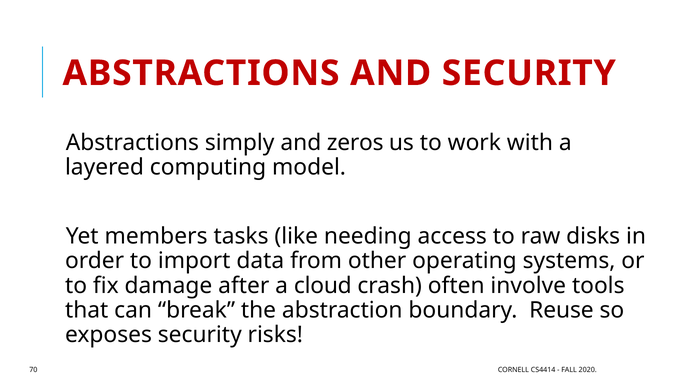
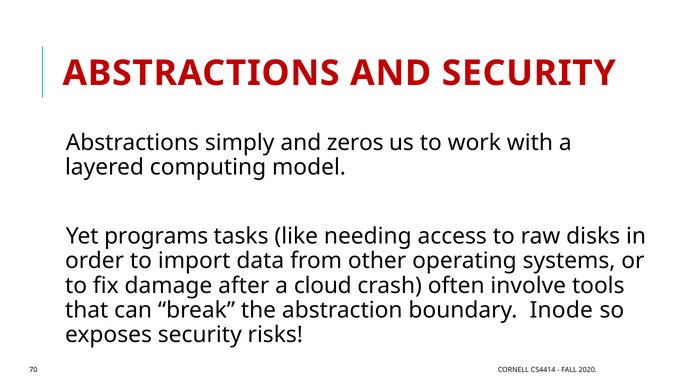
members: members -> programs
Reuse: Reuse -> Inode
